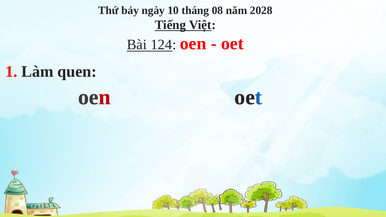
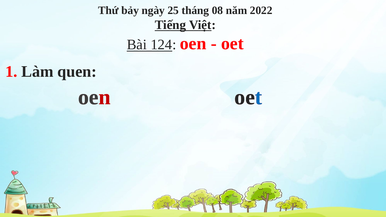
10: 10 -> 25
2028: 2028 -> 2022
